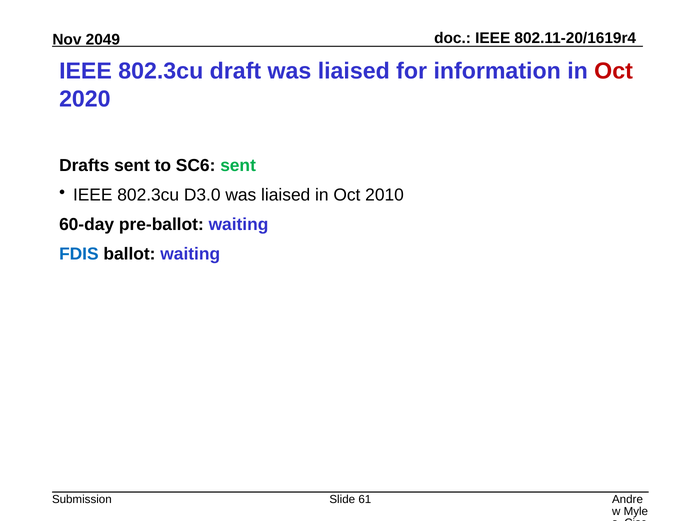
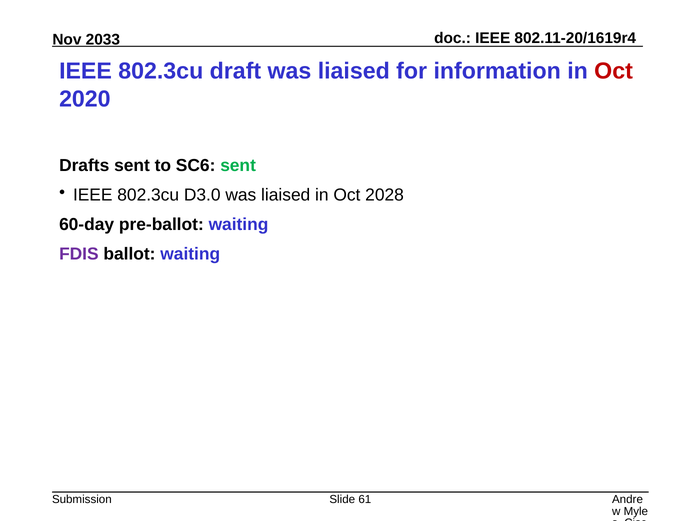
2049: 2049 -> 2033
2010: 2010 -> 2028
FDIS colour: blue -> purple
